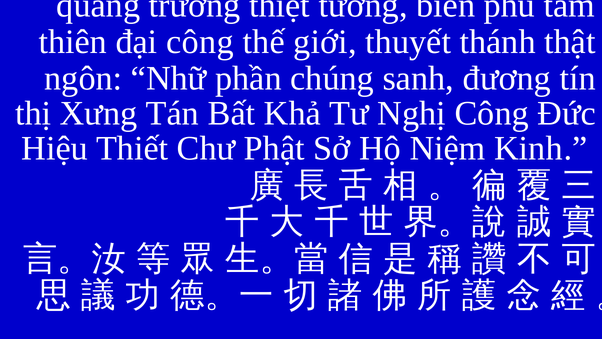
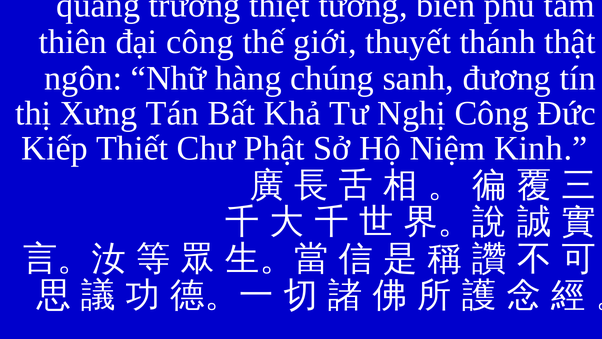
phần: phần -> hàng
Hiệu: Hiệu -> Kiếp
